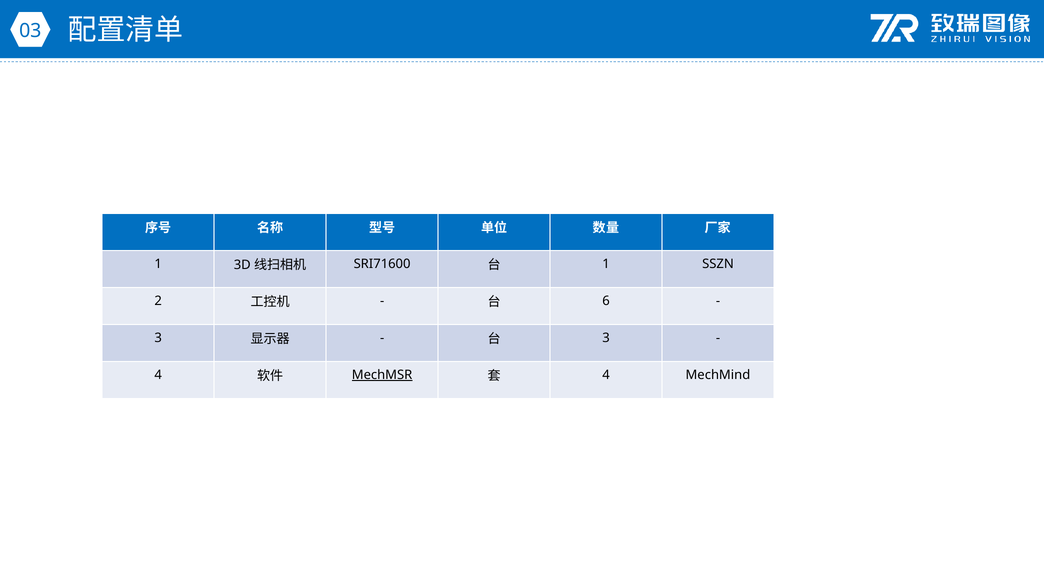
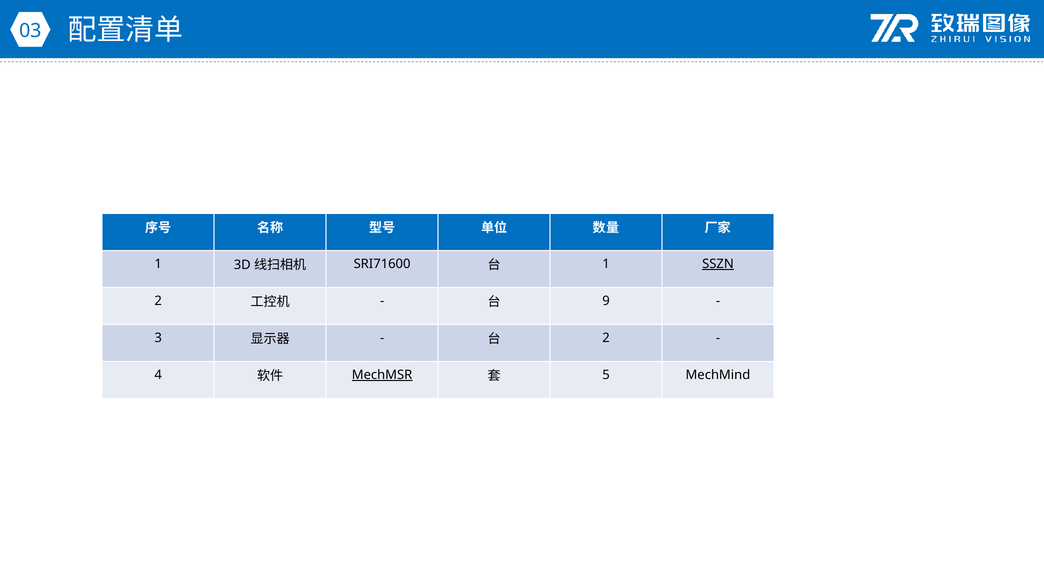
SSZN underline: none -> present
6: 6 -> 9
3 at (606, 338): 3 -> 2
4 at (606, 375): 4 -> 5
